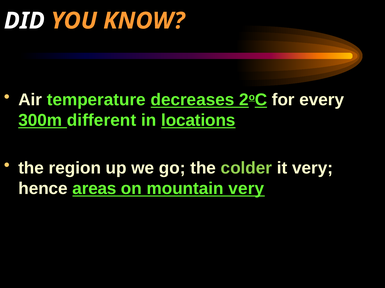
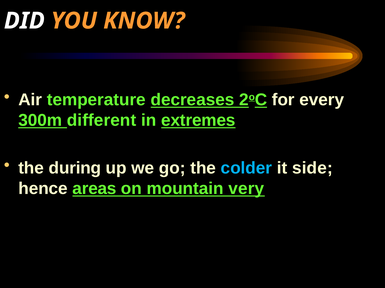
locations: locations -> extremes
region: region -> during
colder colour: light green -> light blue
it very: very -> side
